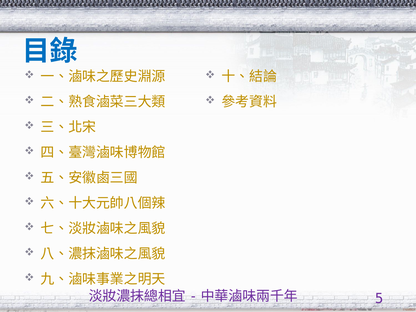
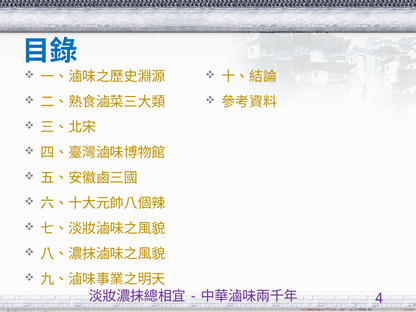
5: 5 -> 4
